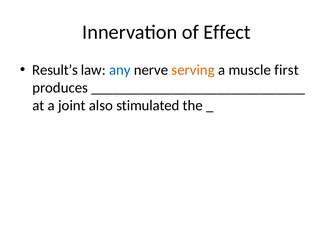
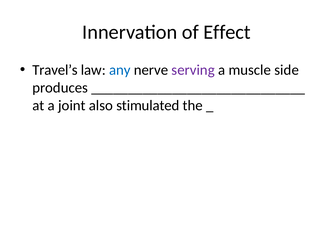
Result’s: Result’s -> Travel’s
serving colour: orange -> purple
first: first -> side
